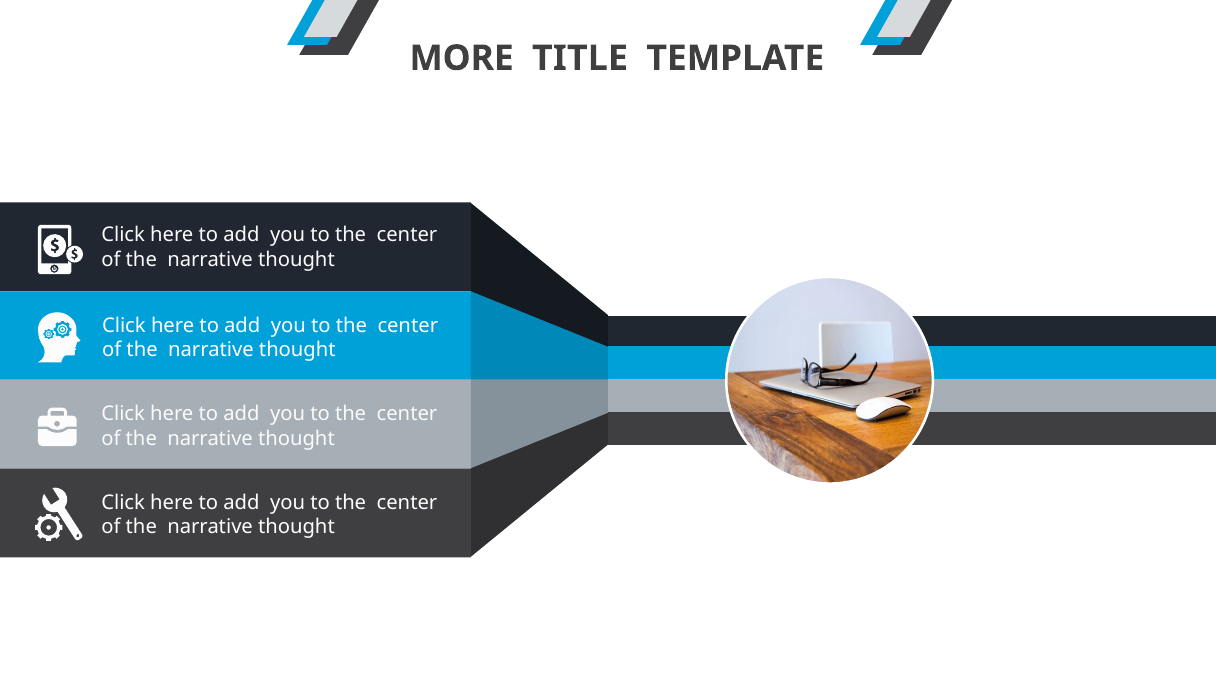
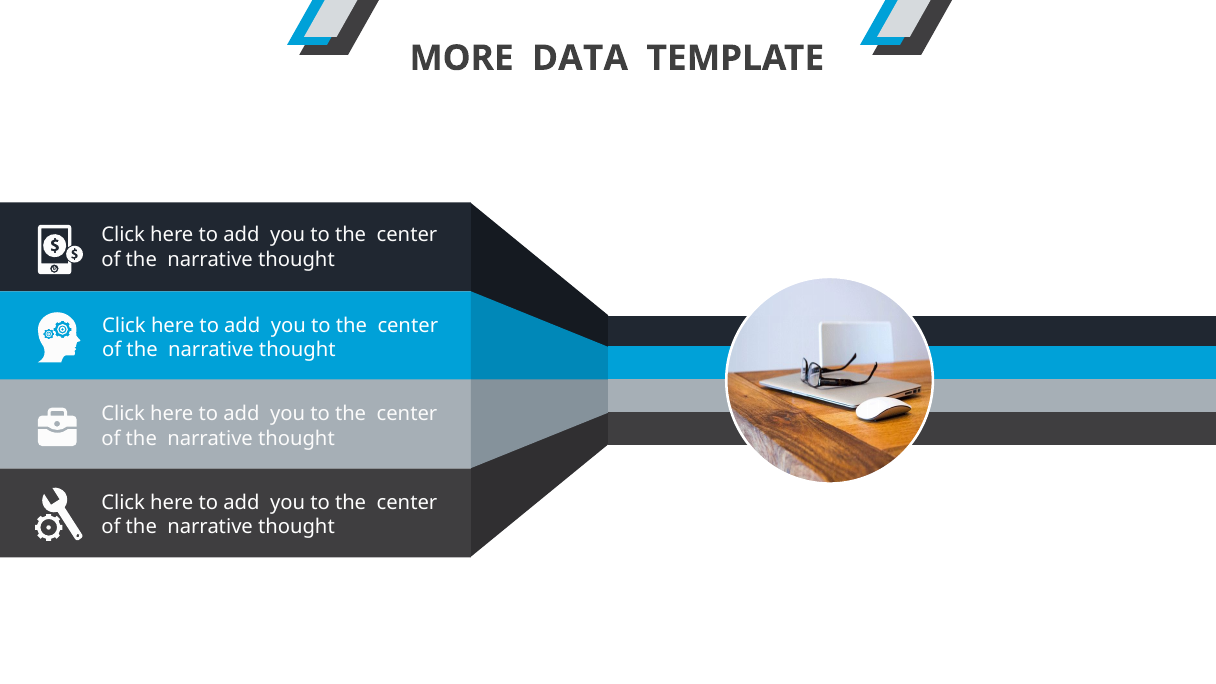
TITLE: TITLE -> DATA
